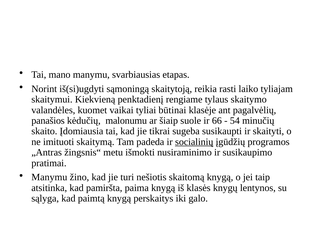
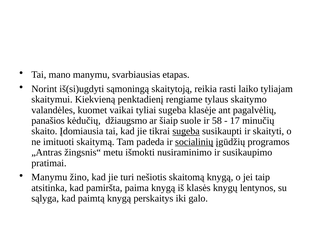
tyliai būtinai: būtinai -> sugeba
malonumu: malonumu -> džiaugsmo
66: 66 -> 58
54: 54 -> 17
sugeba at (186, 131) underline: none -> present
